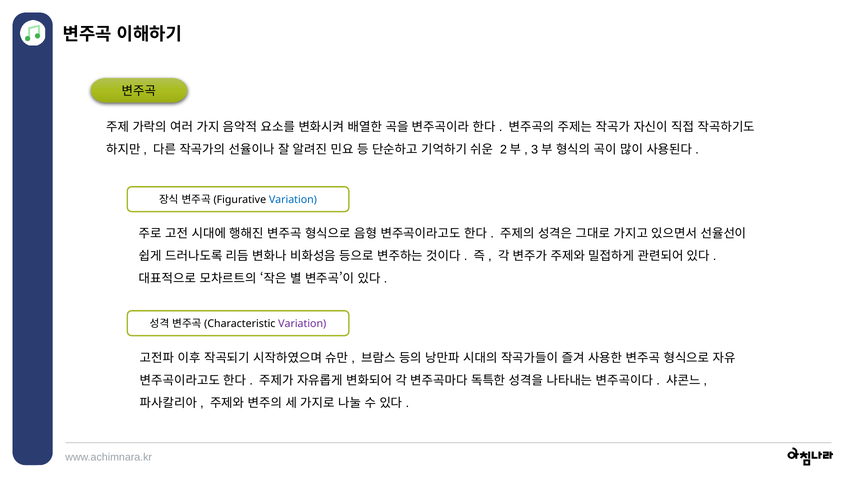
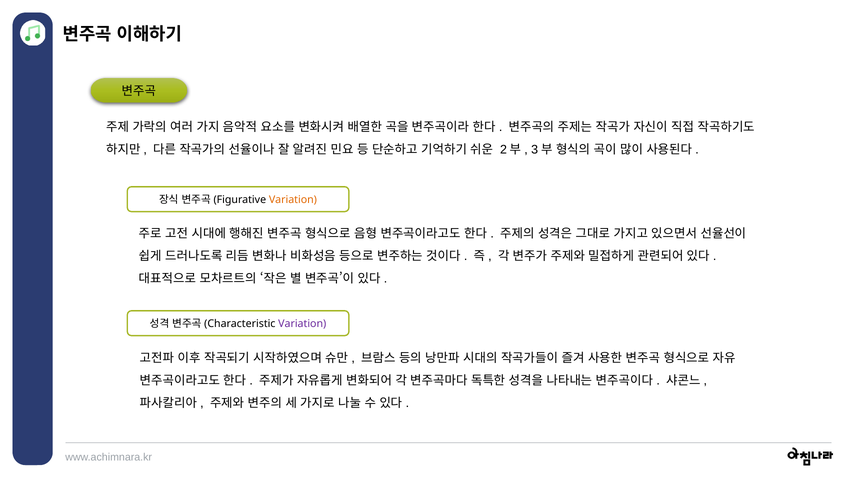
Variation at (293, 200) colour: blue -> orange
